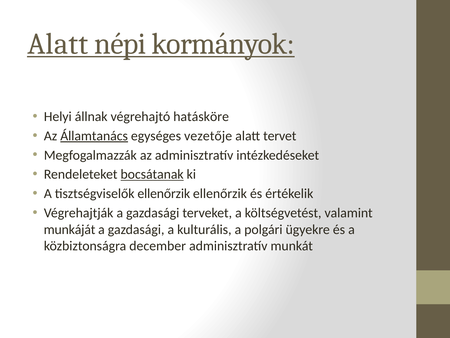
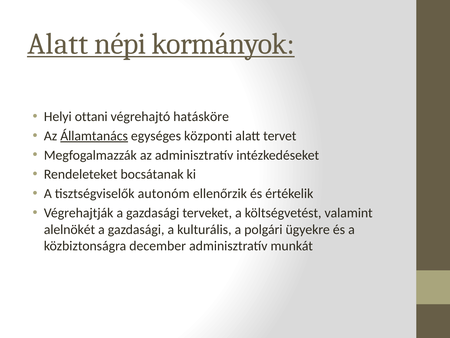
állnak: állnak -> ottani
vezetője: vezetője -> központi
bocsátanak underline: present -> none
tisztségviselők ellenőrzik: ellenőrzik -> autonóm
munkáját: munkáját -> alelnökét
